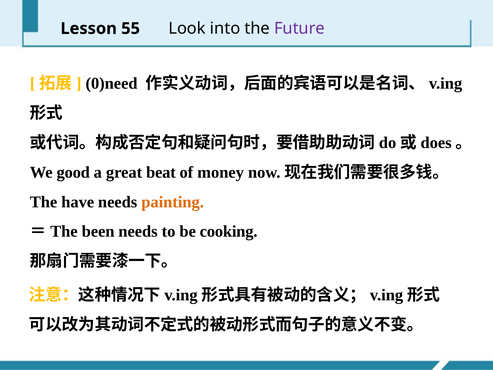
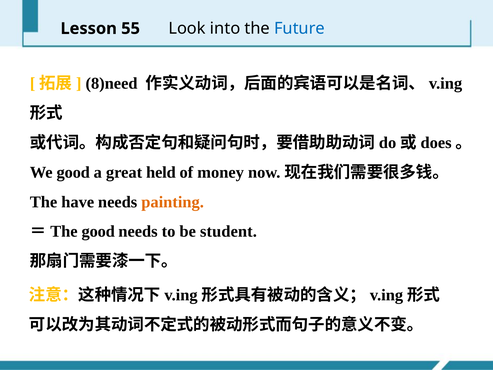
Future colour: purple -> blue
0)need: 0)need -> 8)need
beat: beat -> held
＝The been: been -> good
cooking: cooking -> student
